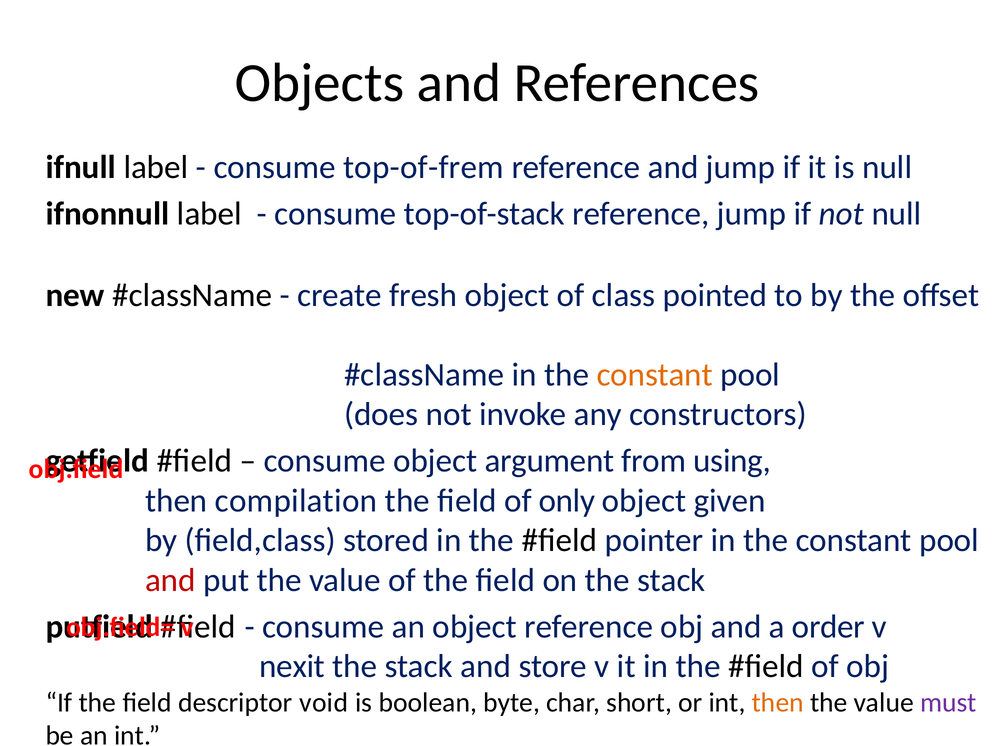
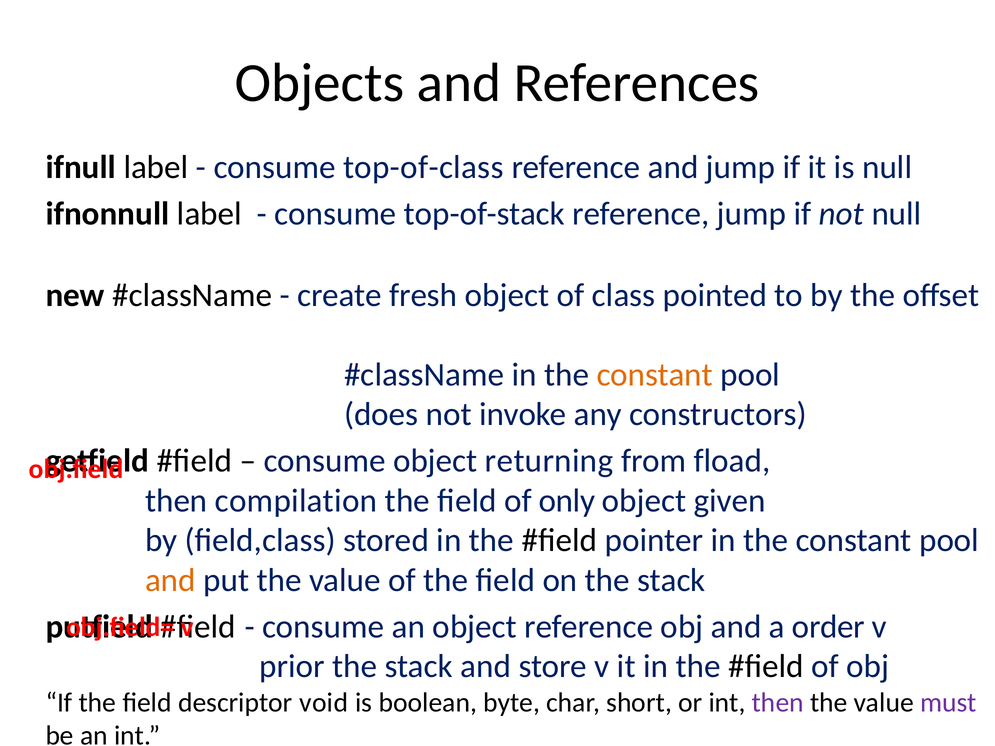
top-of-frem: top-of-frem -> top-of-class
argument: argument -> returning
using: using -> fload
and at (170, 580) colour: red -> orange
nexit: nexit -> prior
then at (778, 703) colour: orange -> purple
